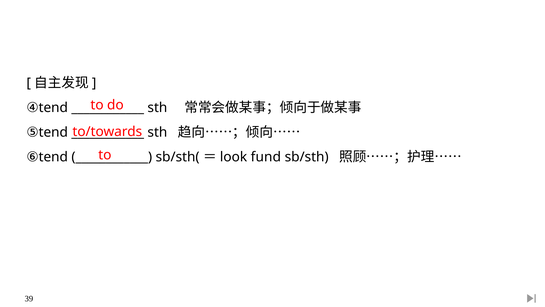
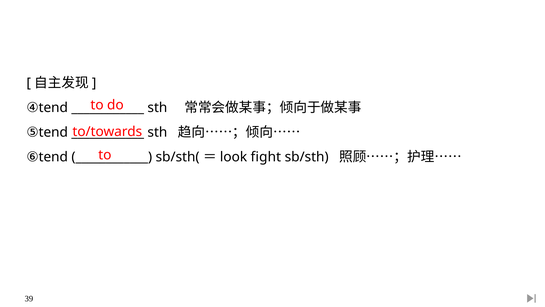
fund: fund -> fight
